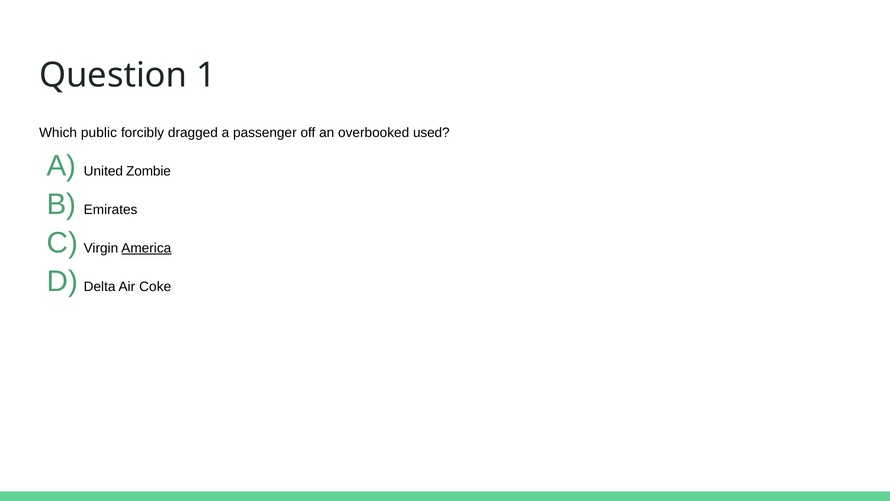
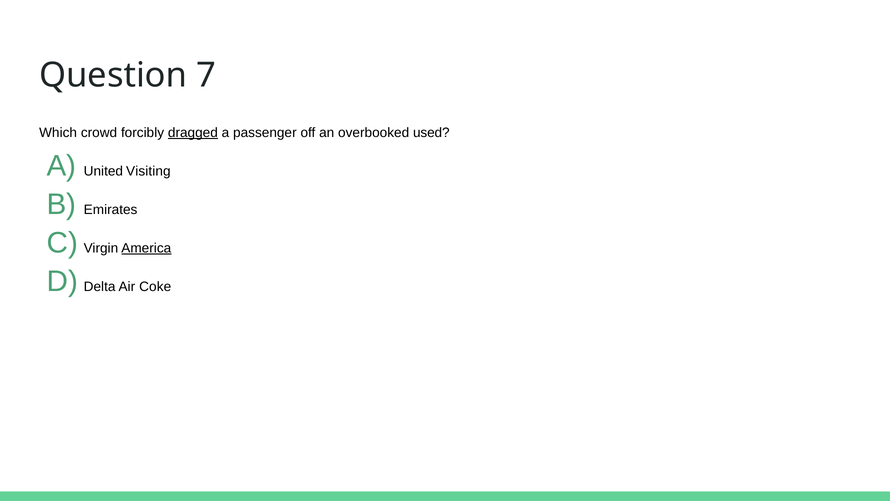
1: 1 -> 7
public: public -> crowd
dragged underline: none -> present
Zombie: Zombie -> Visiting
